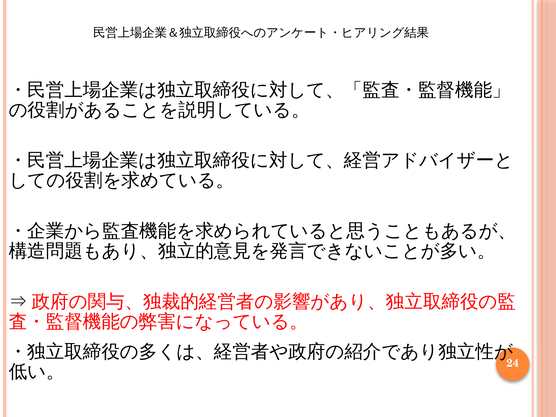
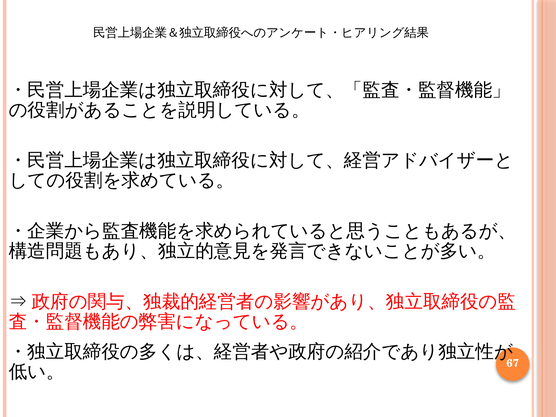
24: 24 -> 67
